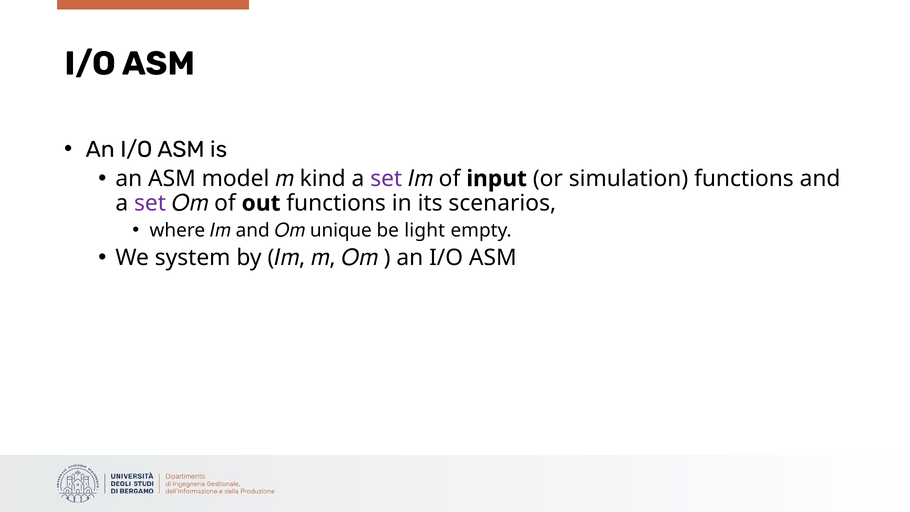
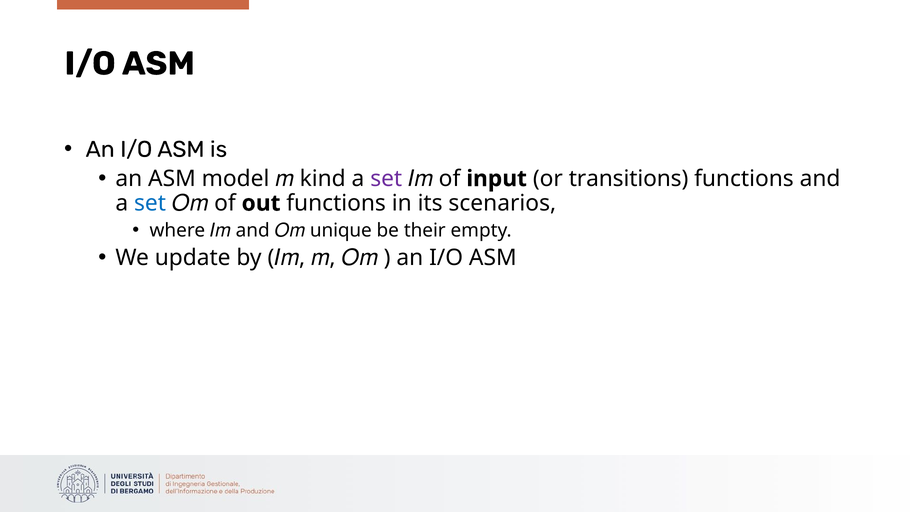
simulation: simulation -> transitions
set at (150, 203) colour: purple -> blue
light: light -> their
system: system -> update
